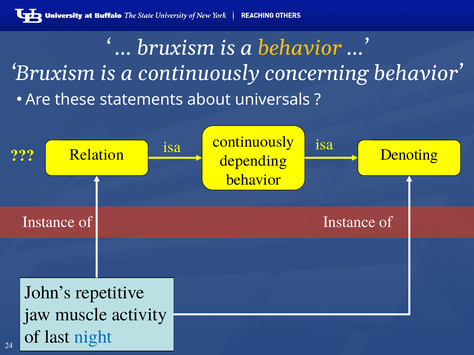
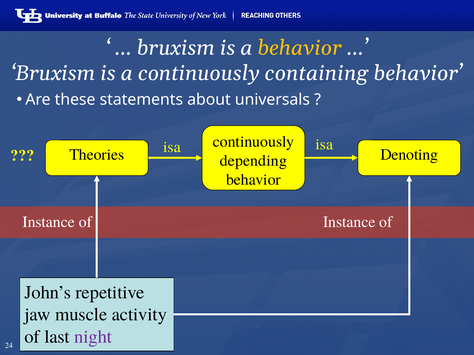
concerning: concerning -> containing
Relation: Relation -> Theories
night colour: blue -> purple
